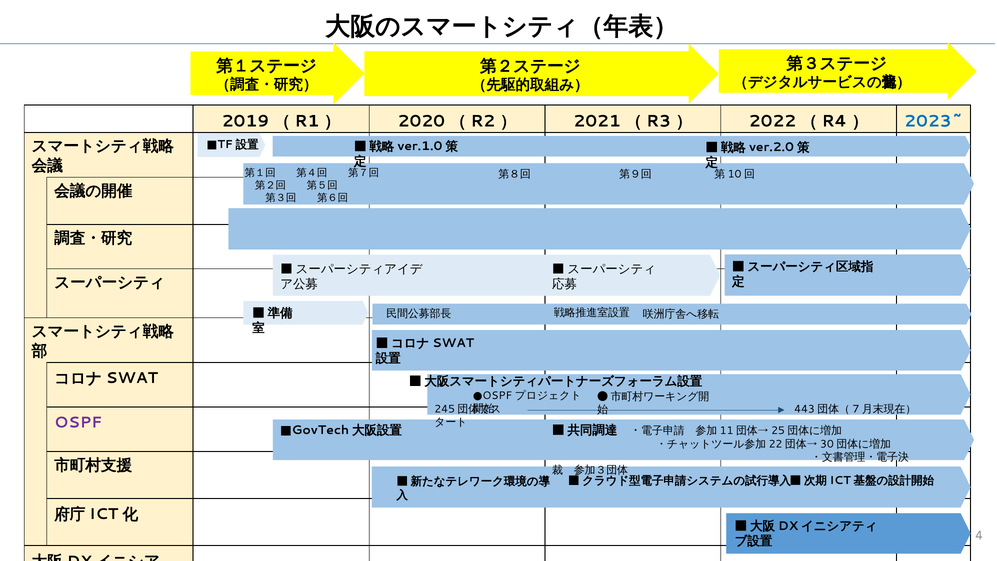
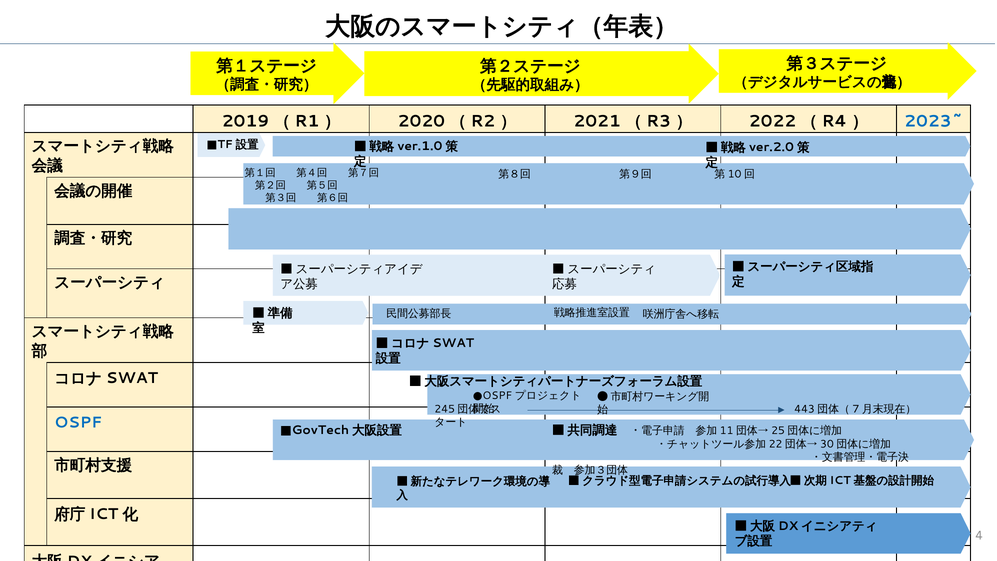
OSPF colour: purple -> blue
